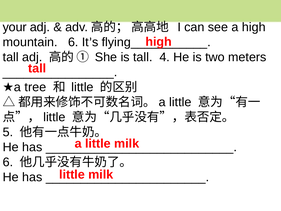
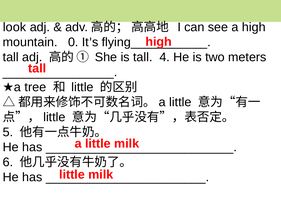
your: your -> look
mountain 6: 6 -> 0
